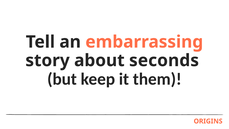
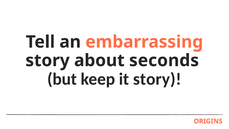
it them: them -> story
